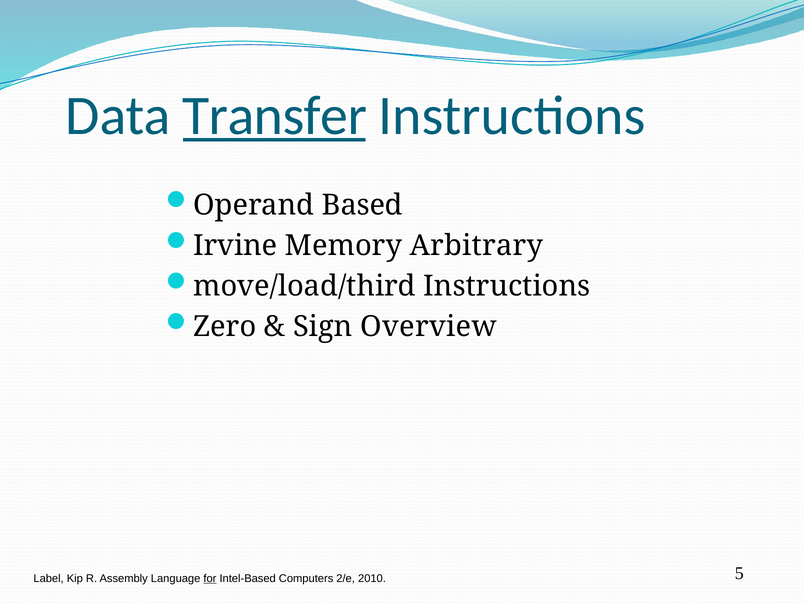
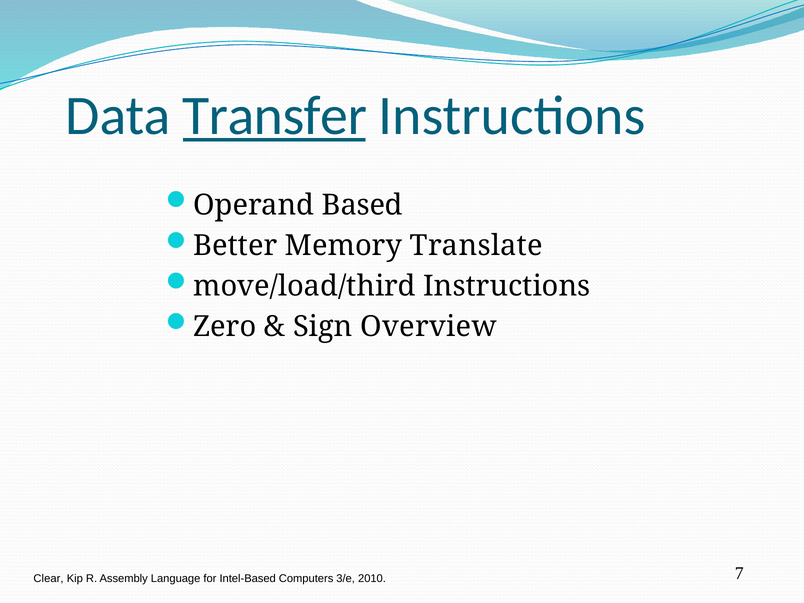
Irvine: Irvine -> Better
Arbitrary: Arbitrary -> Translate
Label: Label -> Clear
for underline: present -> none
2/e: 2/e -> 3/e
5: 5 -> 7
